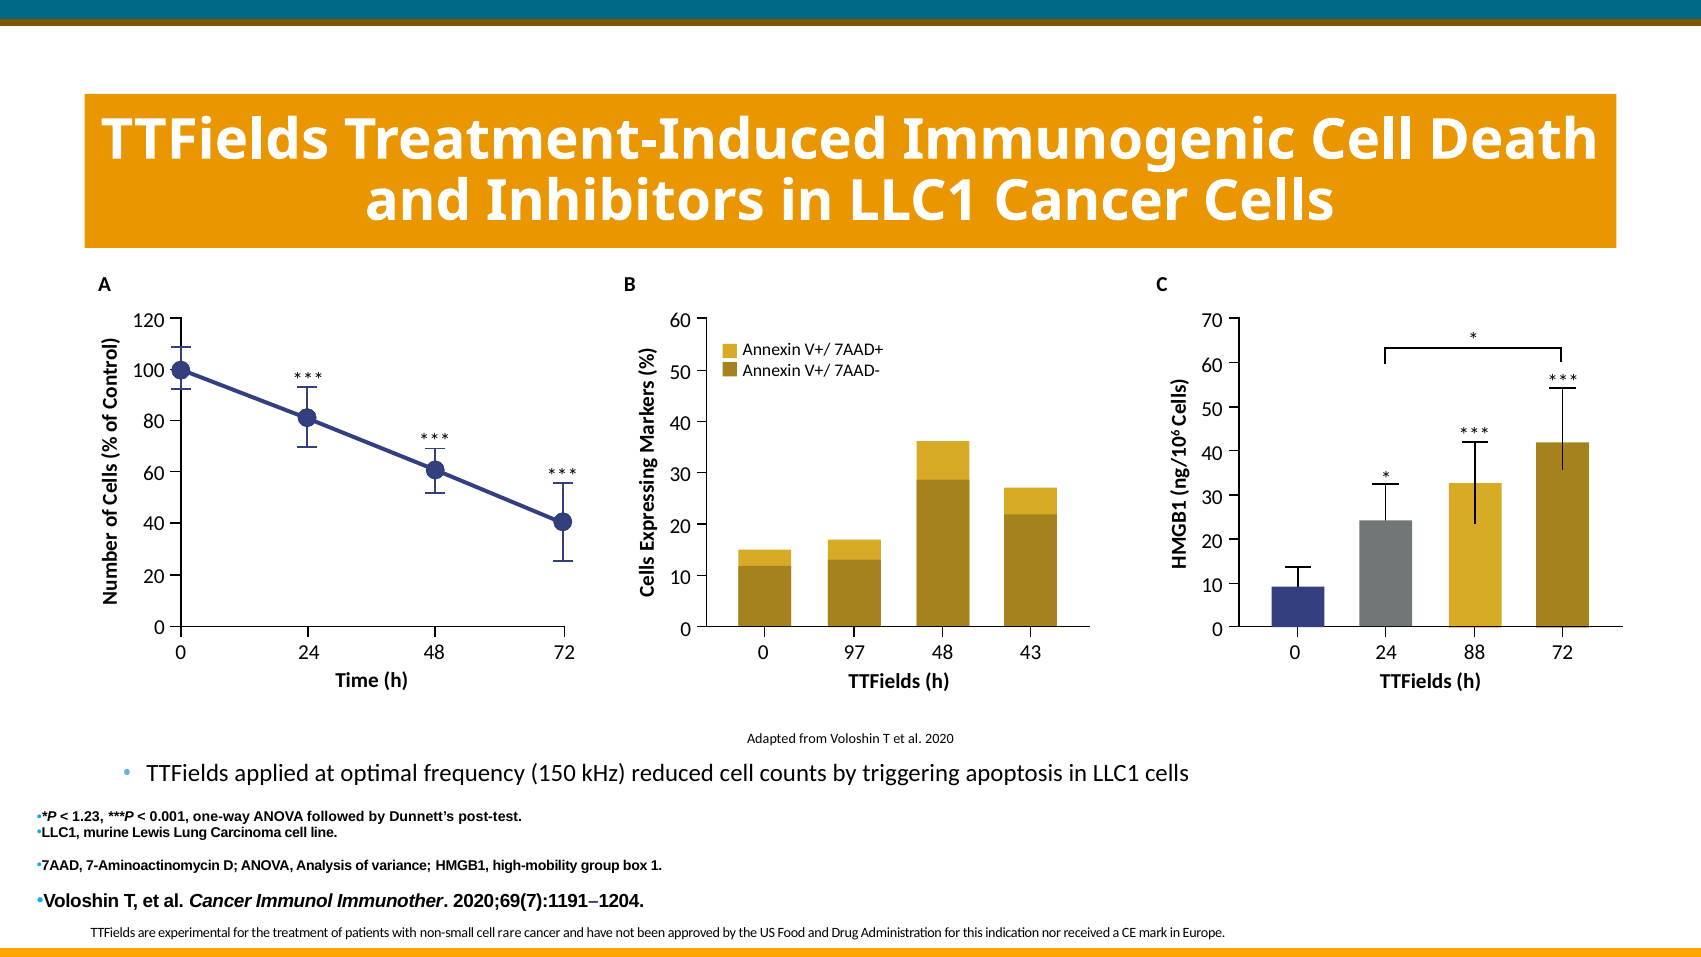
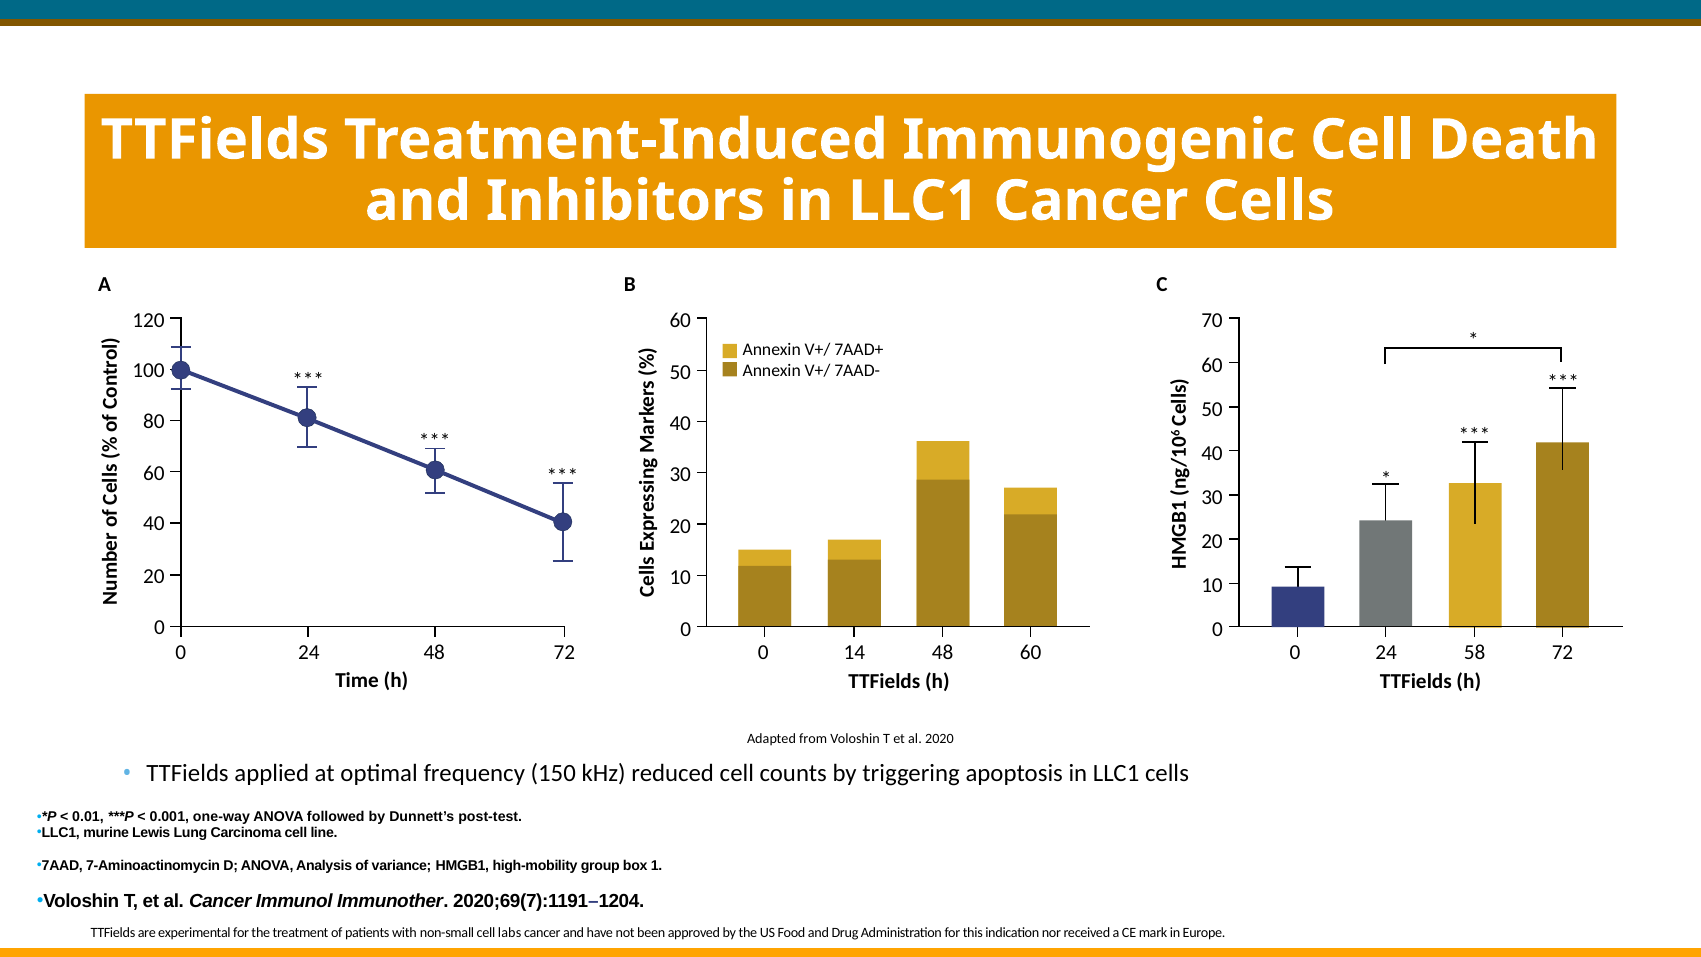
97: 97 -> 14
48 43: 43 -> 60
88: 88 -> 58
1.23: 1.23 -> 0.01
rare: rare -> labs
